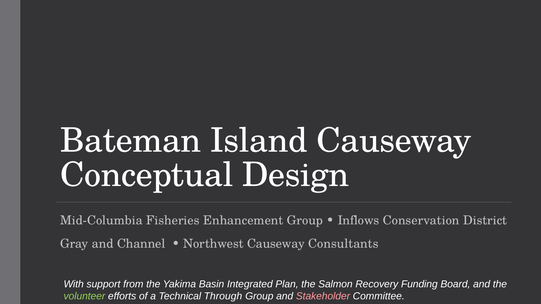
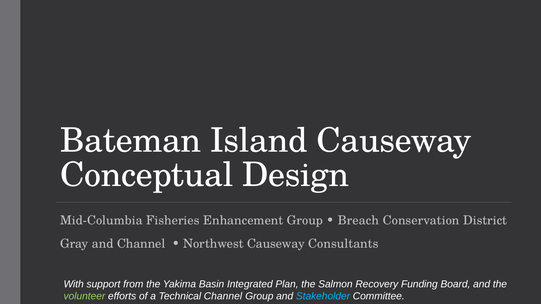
Inflows: Inflows -> Breach
Technical Through: Through -> Channel
Stakeholder colour: pink -> light blue
